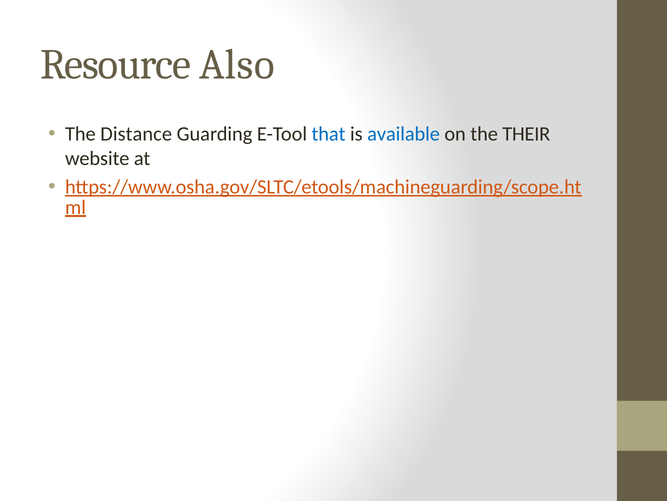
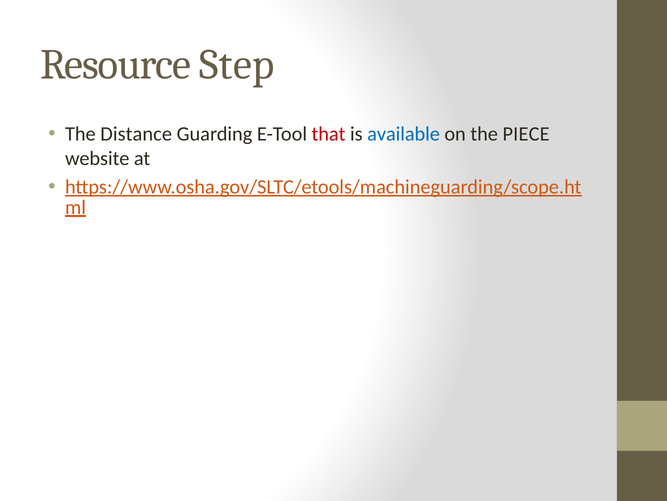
Also: Also -> Step
that colour: blue -> red
THEIR: THEIR -> PIECE
